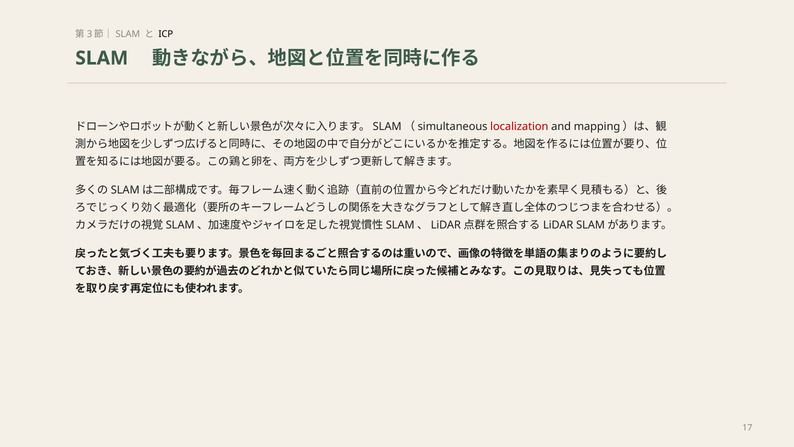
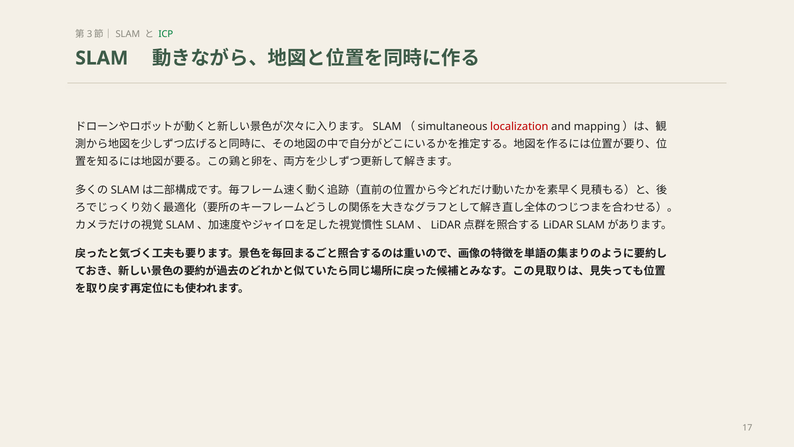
ICP colour: black -> green
